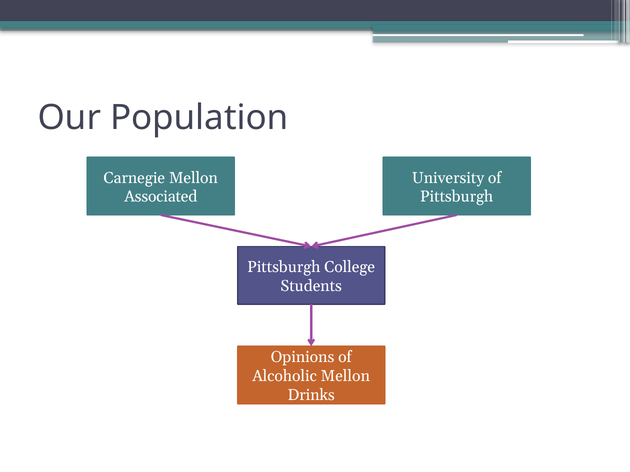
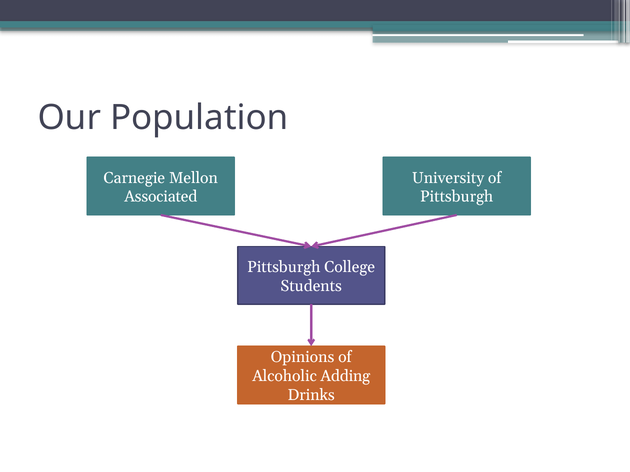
Alcoholic Mellon: Mellon -> Adding
